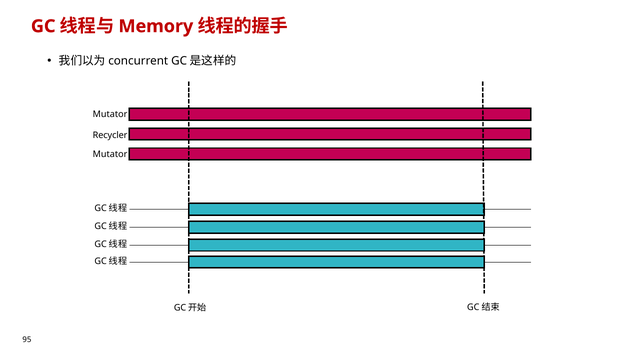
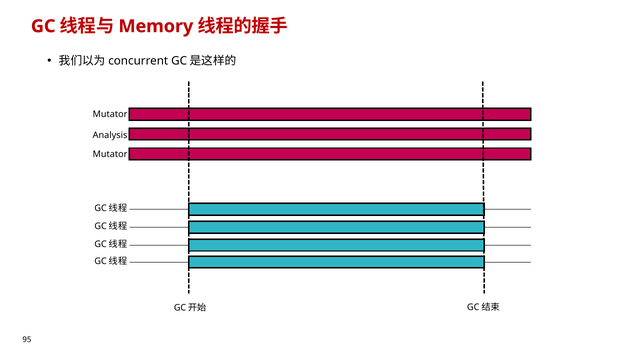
Recycler: Recycler -> Analysis
